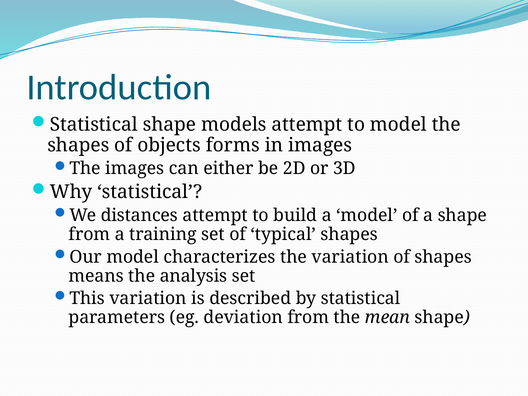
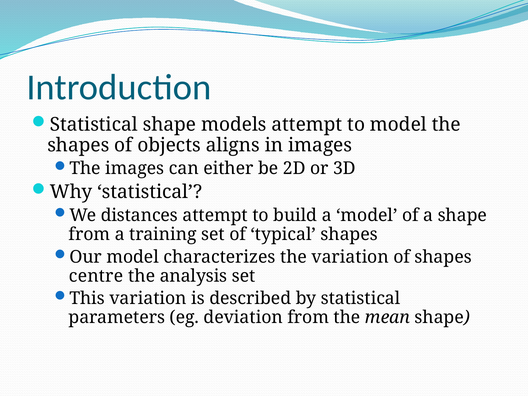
forms: forms -> aligns
means: means -> centre
